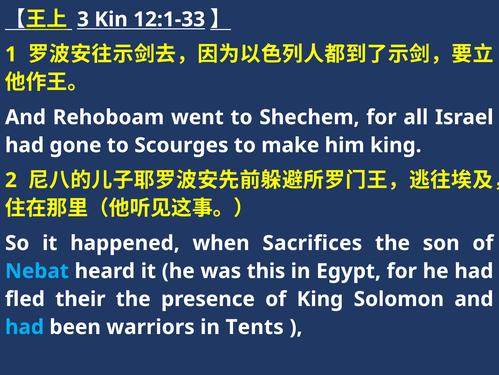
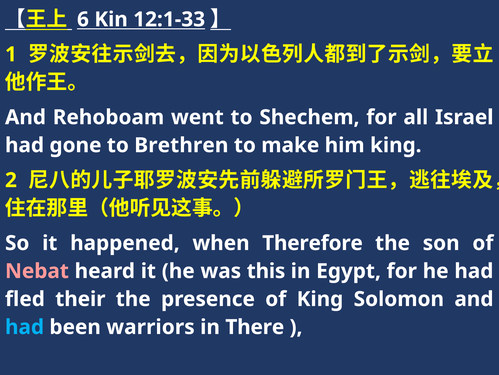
3: 3 -> 6
Scourges: Scourges -> Brethren
Sacrifices: Sacrifices -> Therefore
Nebat colour: light blue -> pink
Tents: Tents -> There
